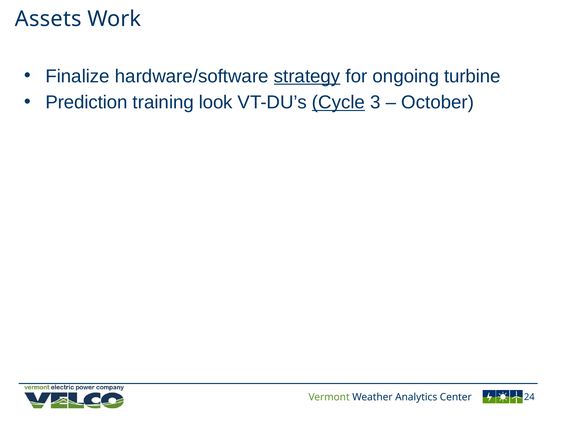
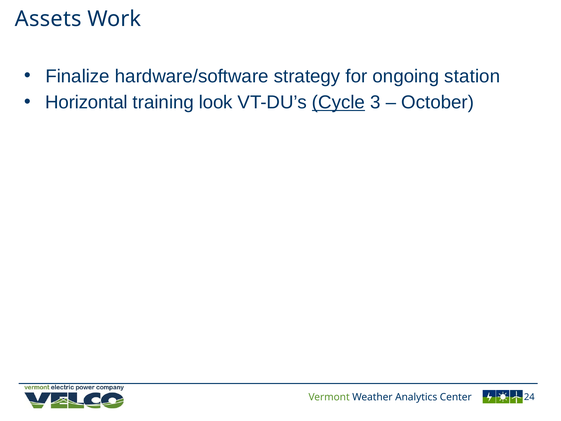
strategy underline: present -> none
turbine: turbine -> station
Prediction: Prediction -> Horizontal
